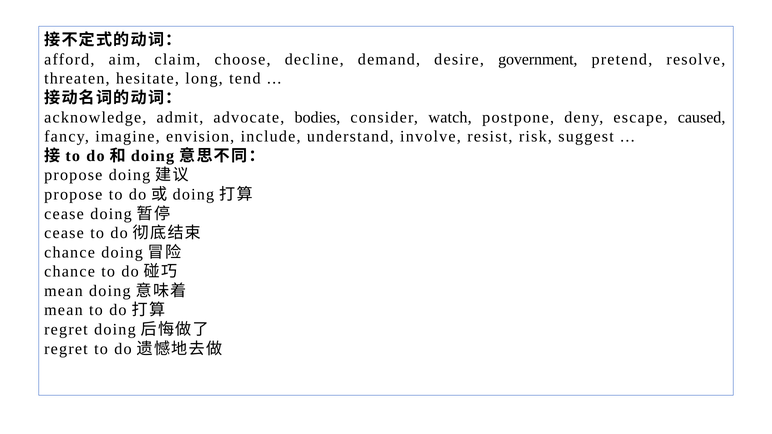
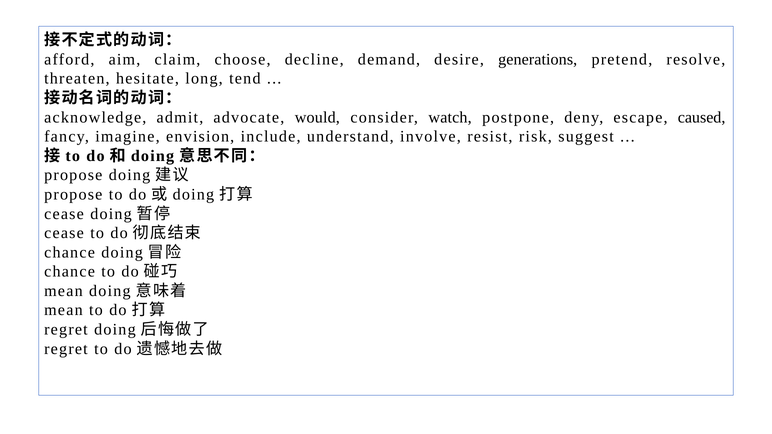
government: government -> generations
bodies: bodies -> would
